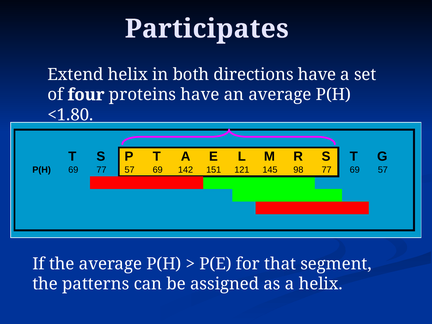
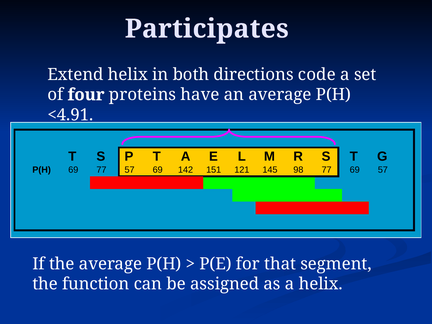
directions have: have -> code
<1.80: <1.80 -> <4.91
patterns: patterns -> function
